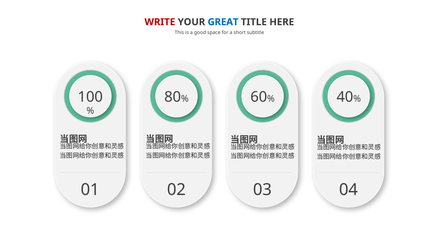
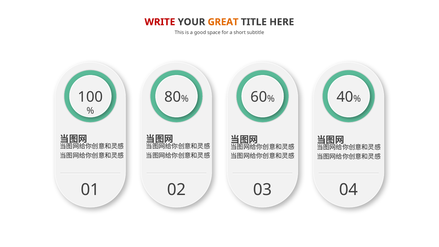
GREAT colour: blue -> orange
